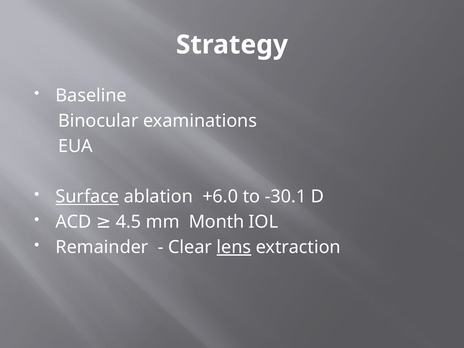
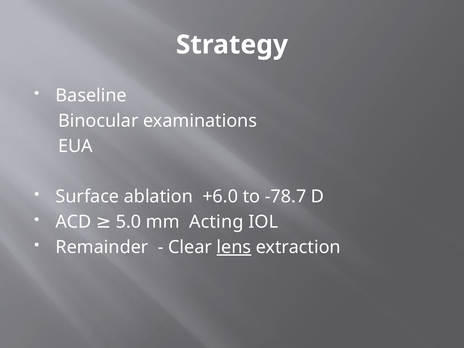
Surface underline: present -> none
-30.1: -30.1 -> -78.7
4.5: 4.5 -> 5.0
Month: Month -> Acting
